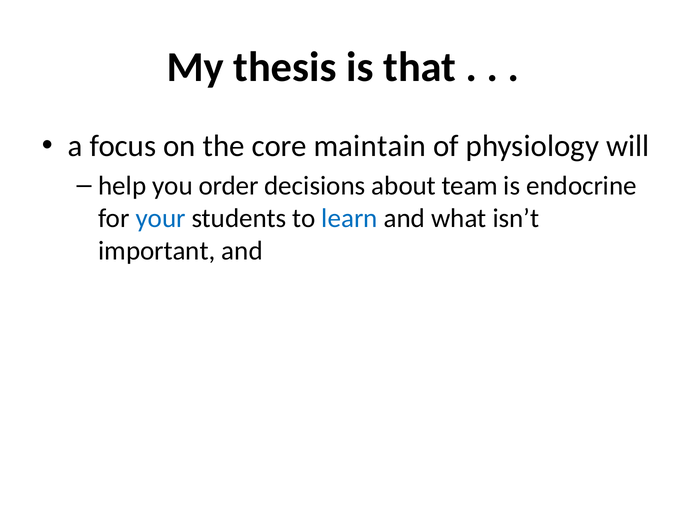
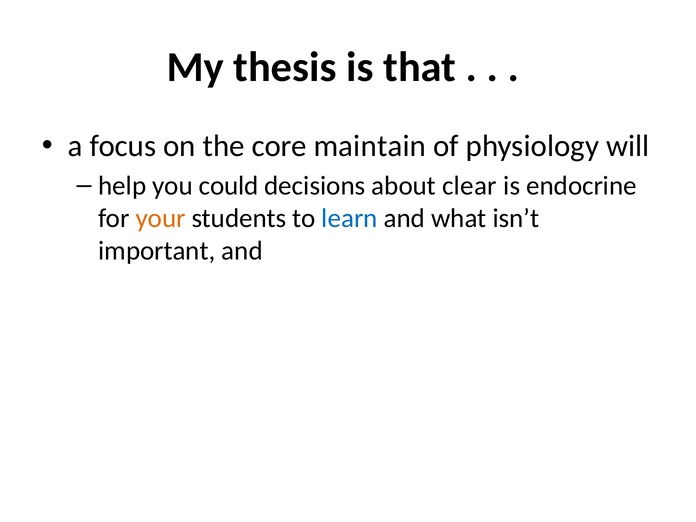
order: order -> could
team: team -> clear
your colour: blue -> orange
